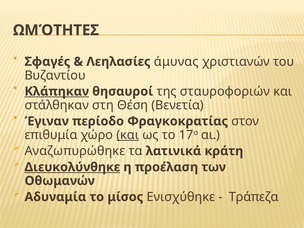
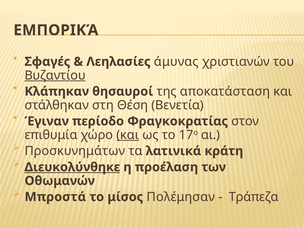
ΩΜΌΤΗΤΕΣ: ΩΜΌΤΗΤΕΣ -> ΕΜΠΟΡΙΚΆ
Βυζαντίου underline: none -> present
Κλάπηκαν underline: present -> none
σταυροφοριών: σταυροφοριών -> αποκατάσταση
Αναζωπυρώθηκε: Αναζωπυρώθηκε -> Προσκυνημάτων
Αδυναμία: Αδυναμία -> Μπροστά
Ενισχύθηκε: Ενισχύθηκε -> Πολέμησαν
